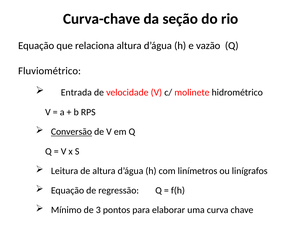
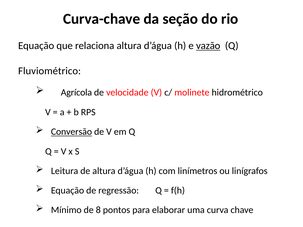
vazão underline: none -> present
Entrada: Entrada -> Agrícola
3: 3 -> 8
